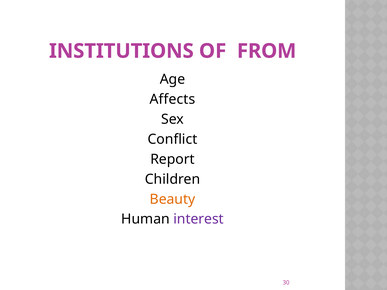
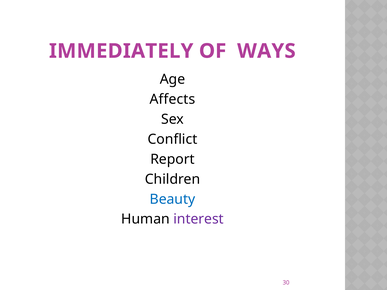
INSTITUTIONS: INSTITUTIONS -> IMMEDIATELY
FROM: FROM -> WAYS
Beauty colour: orange -> blue
